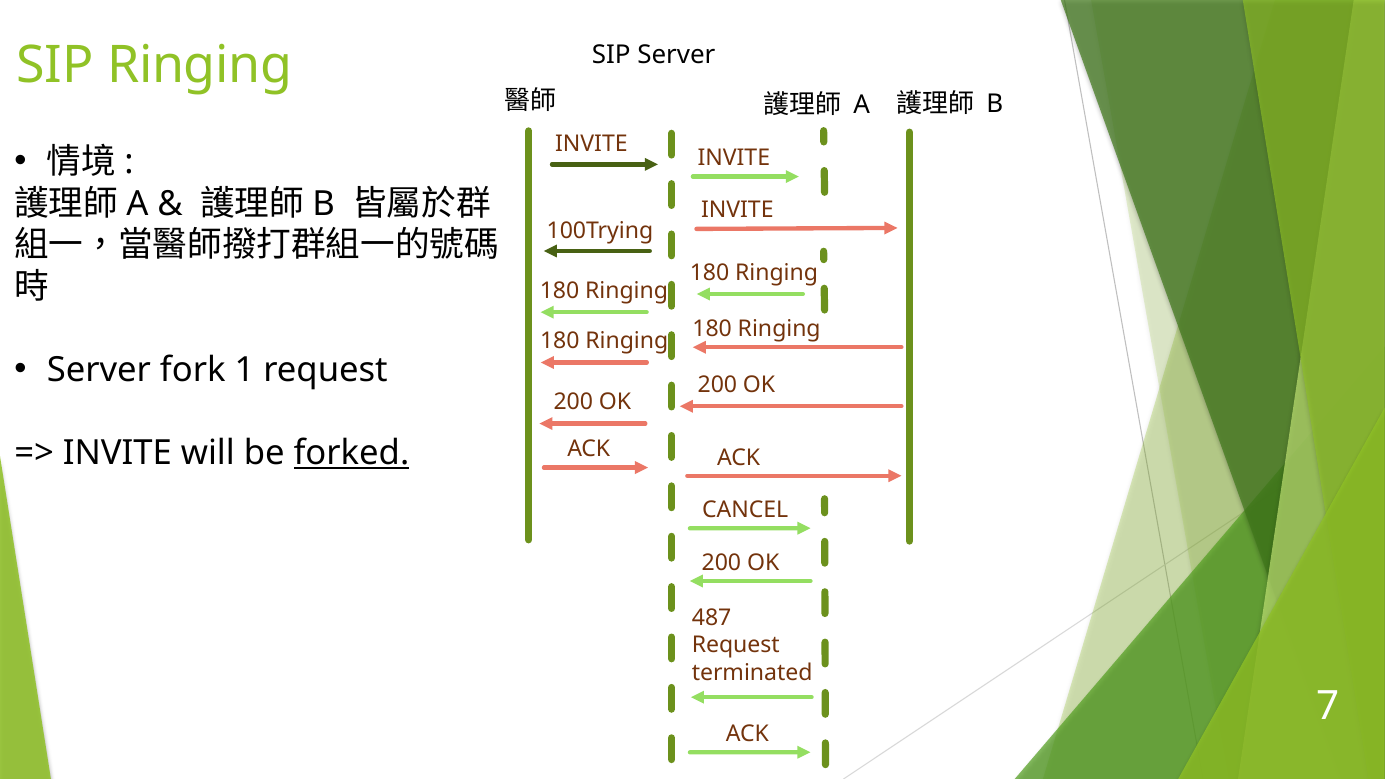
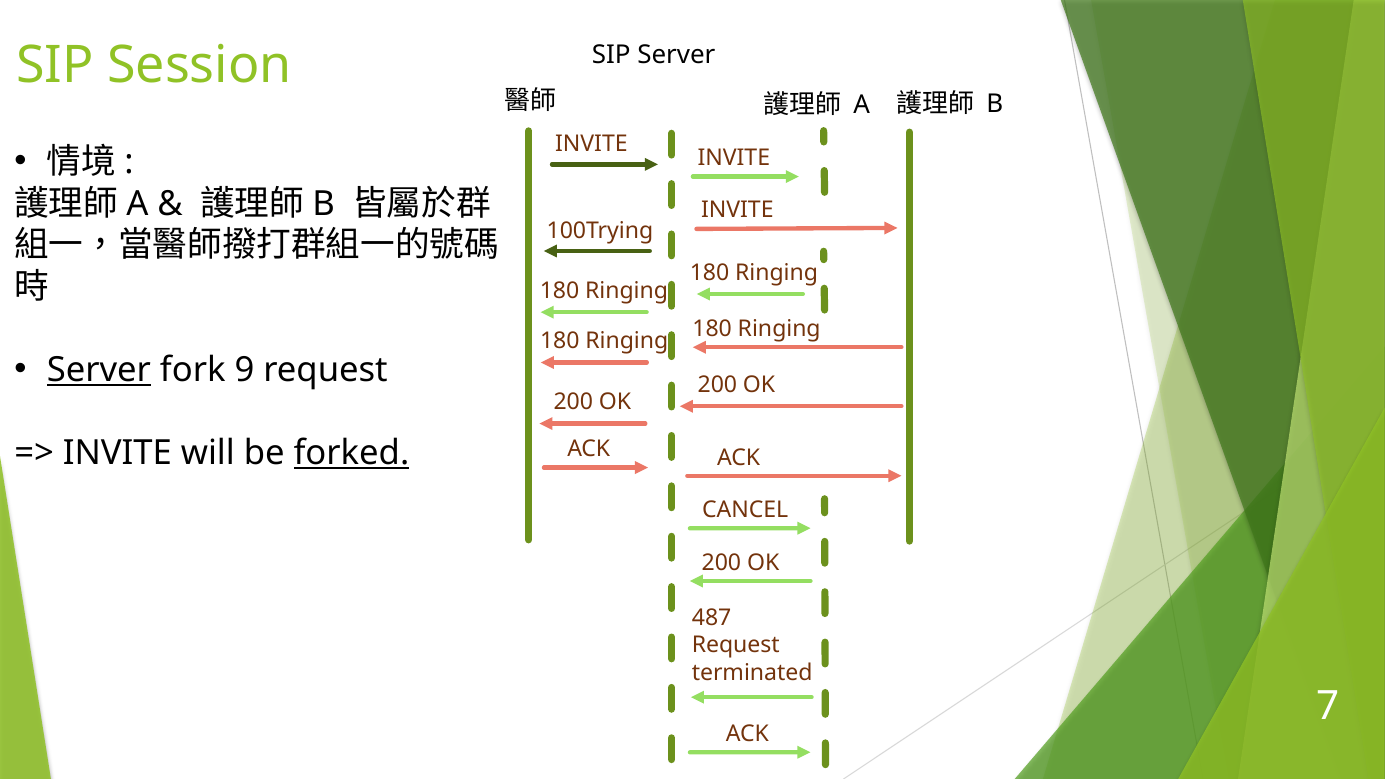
SIP Ringing: Ringing -> Session
Server at (99, 370) underline: none -> present
1: 1 -> 9
